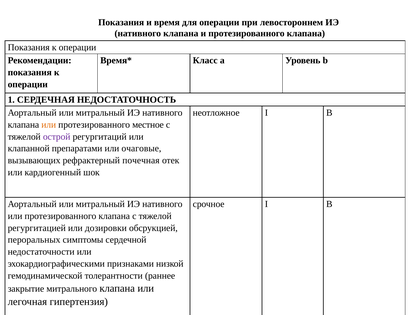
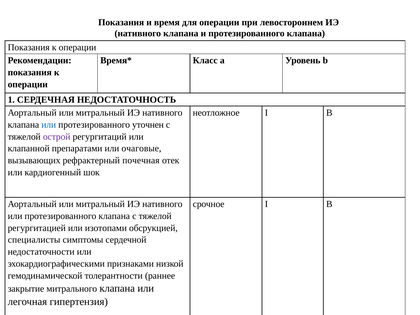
или at (49, 125) colour: orange -> blue
местное: местное -> уточнен
дозировки: дозировки -> изотопами
пероральных: пероральных -> специалисты
